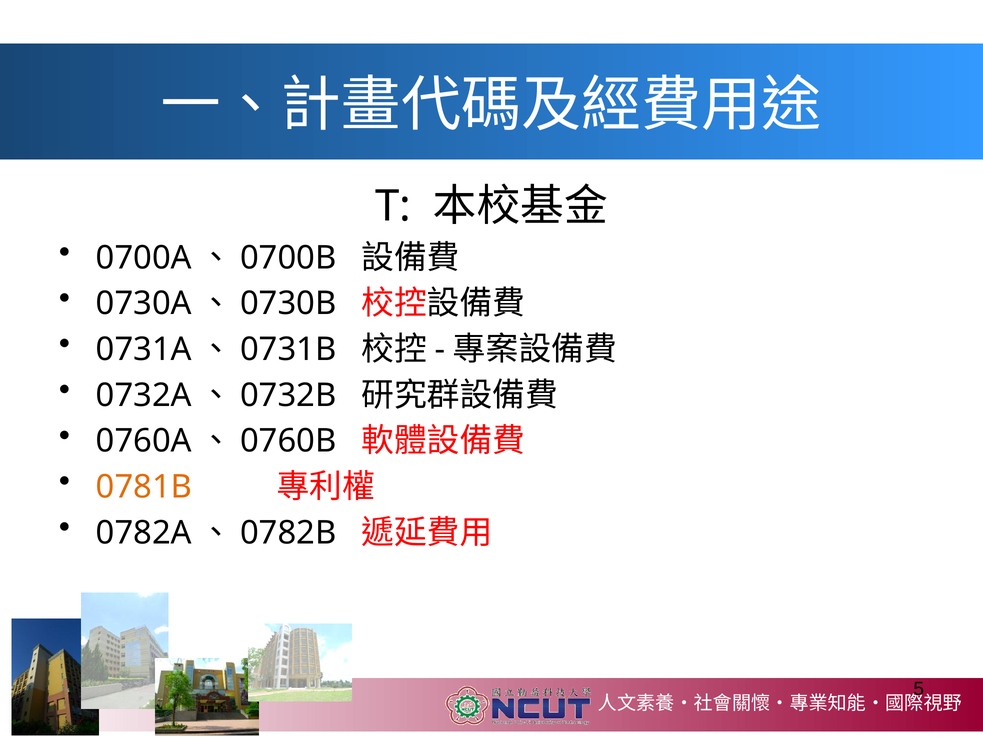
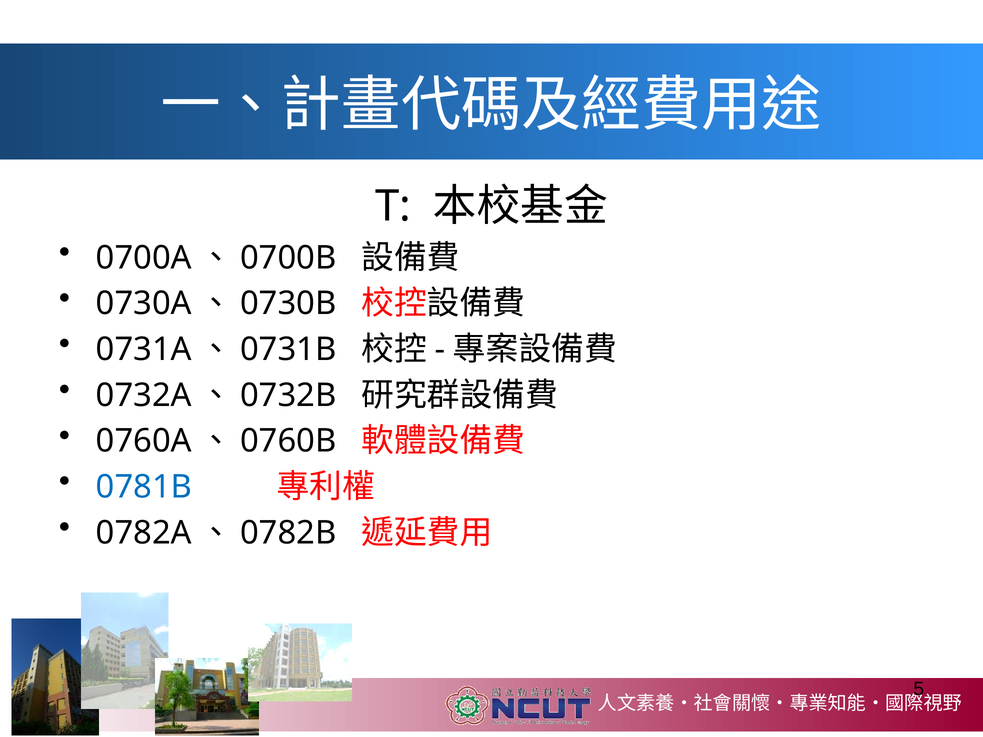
0781B colour: orange -> blue
